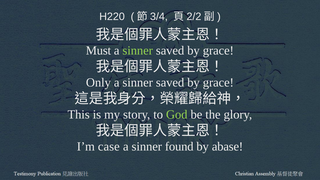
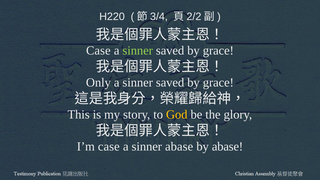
Must at (98, 50): Must -> Case
God colour: light green -> yellow
sinner found: found -> abase
